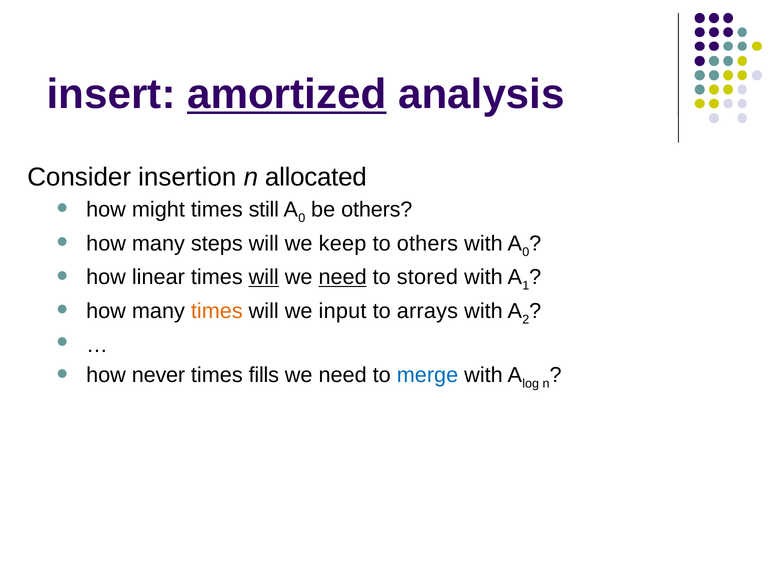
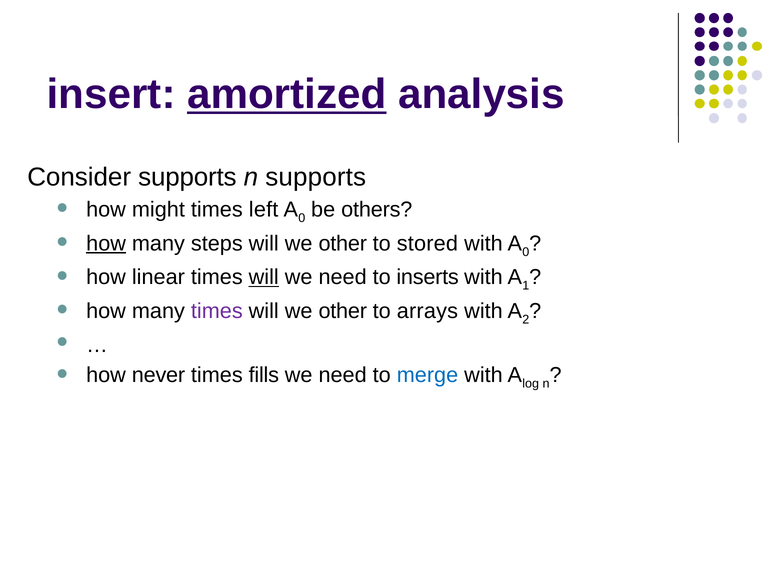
Consider insertion: insertion -> supports
n allocated: allocated -> supports
still: still -> left
how at (106, 244) underline: none -> present
keep at (343, 244): keep -> other
to others: others -> stored
need at (343, 277) underline: present -> none
stored: stored -> inserts
times at (217, 311) colour: orange -> purple
input at (343, 311): input -> other
